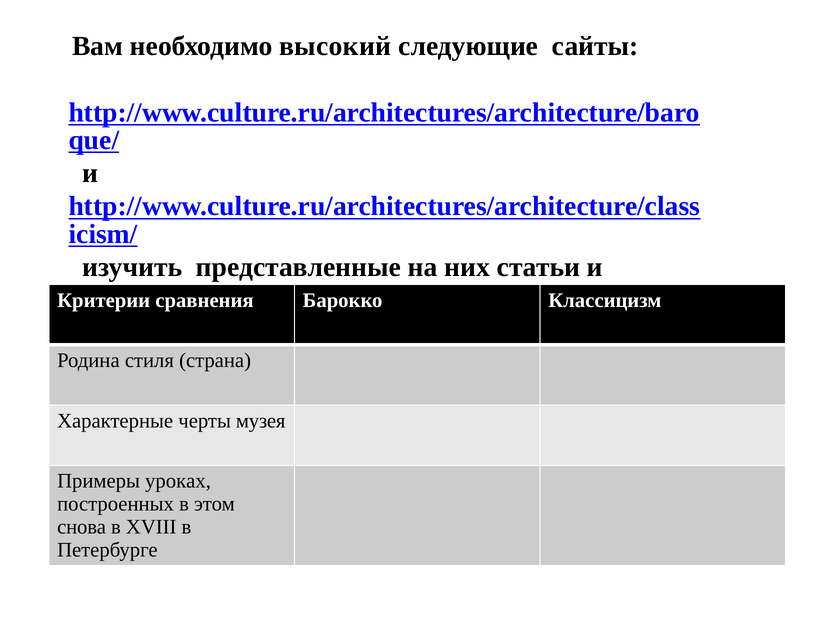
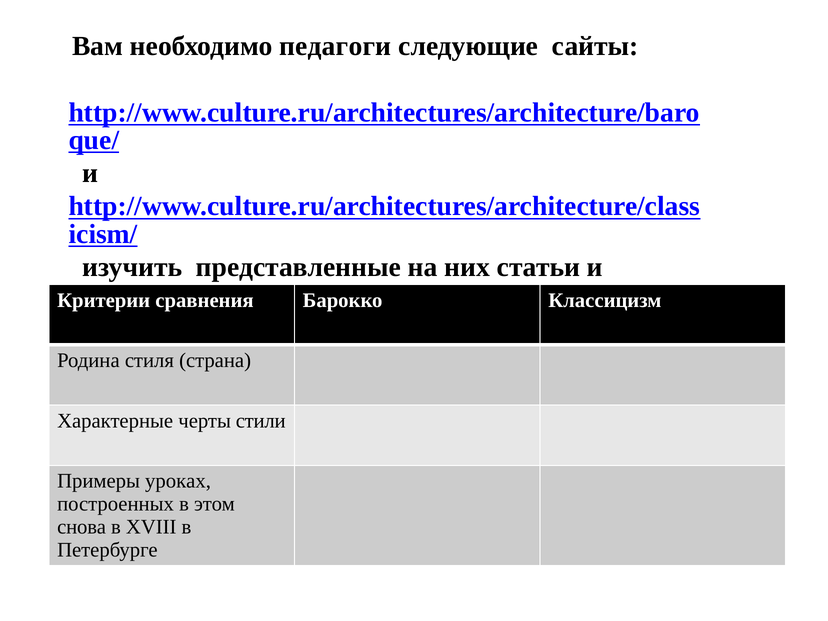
высокий: высокий -> педагоги
черты музея: музея -> стили
